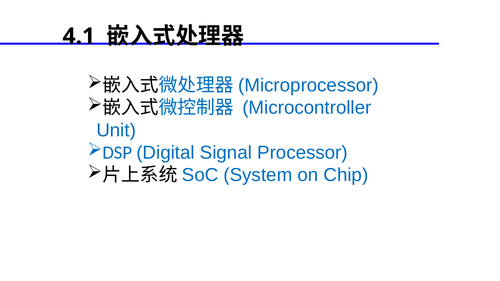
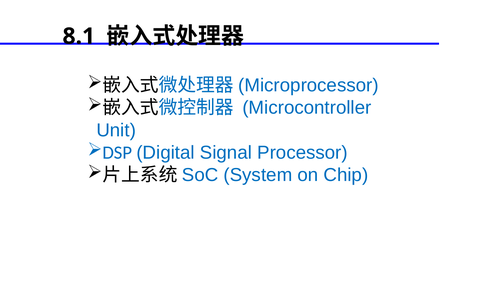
4.1: 4.1 -> 8.1
